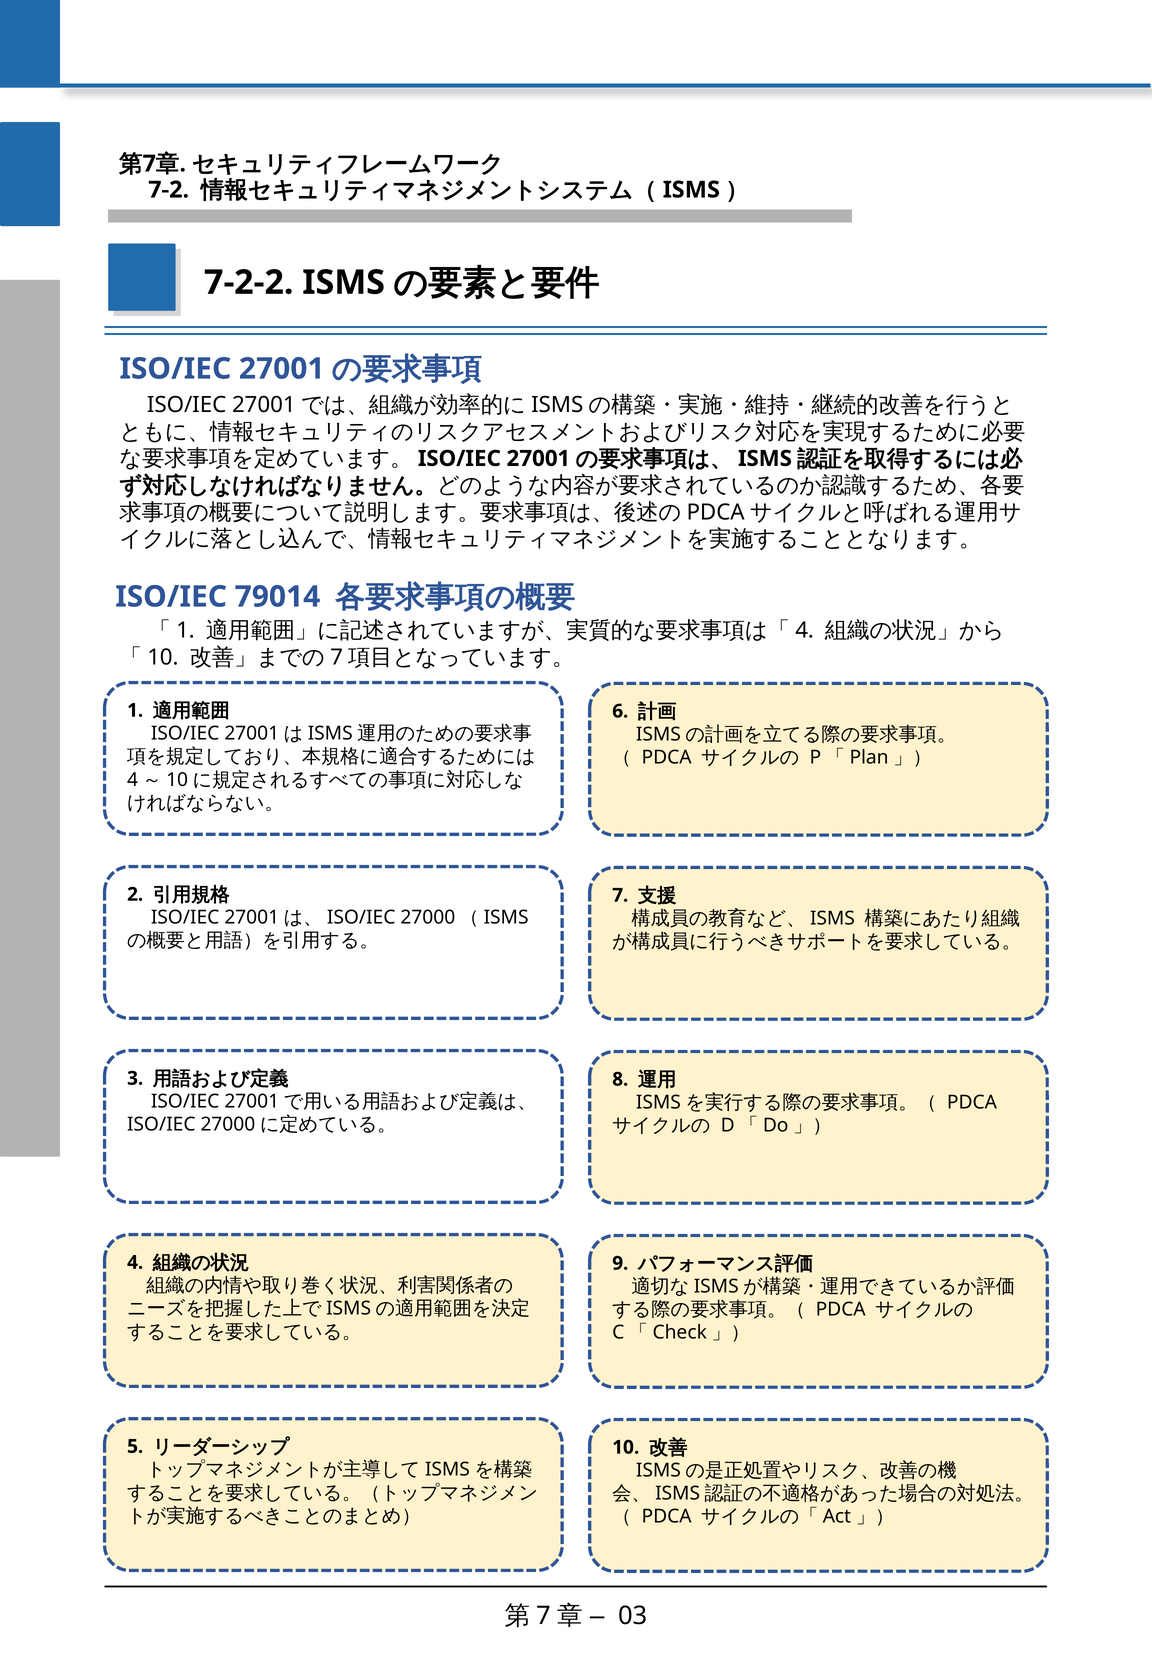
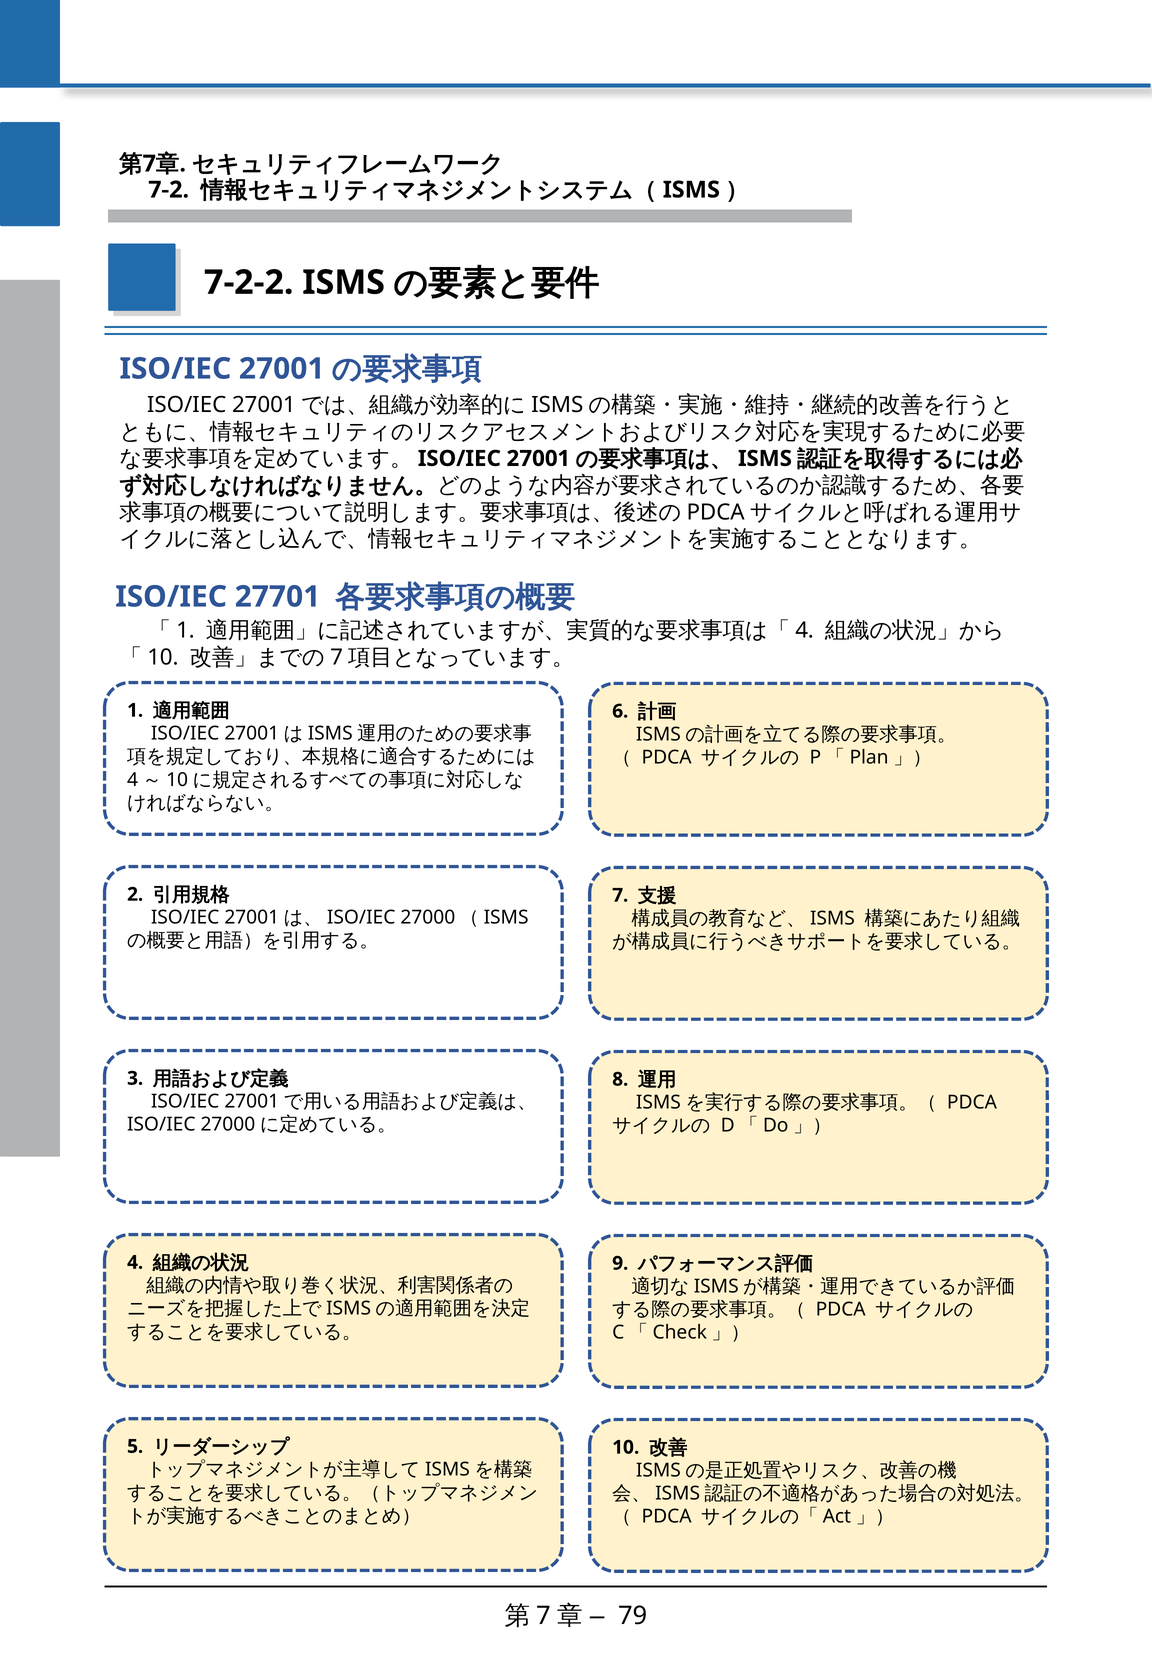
79014: 79014 -> 27701
03: 03 -> 79
